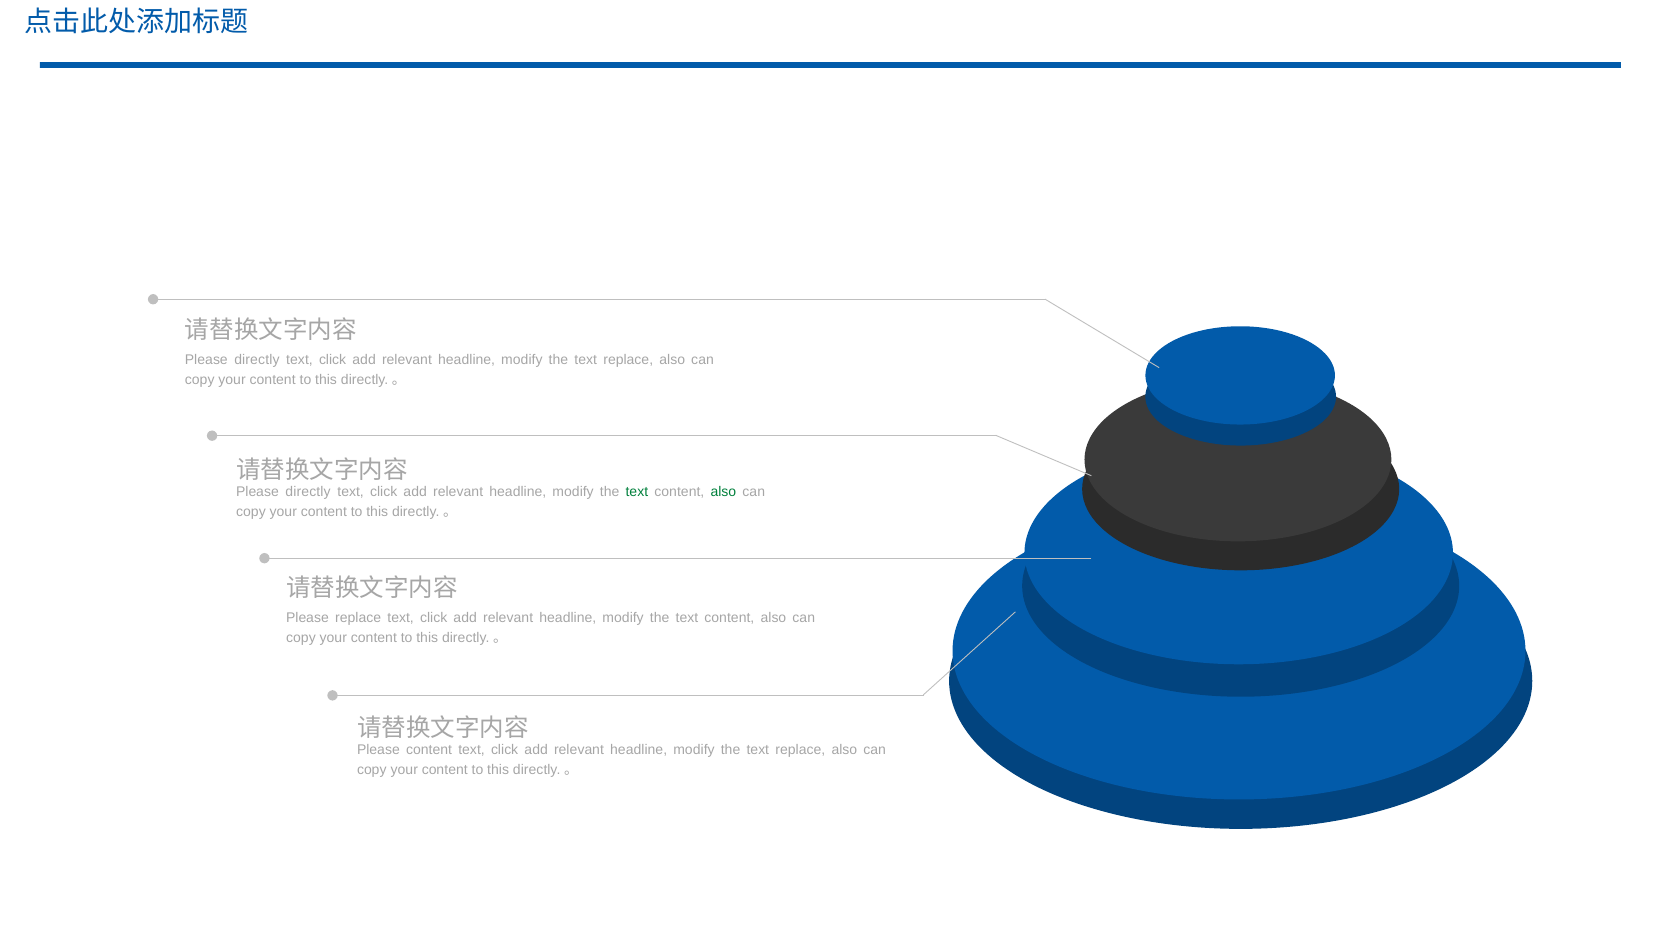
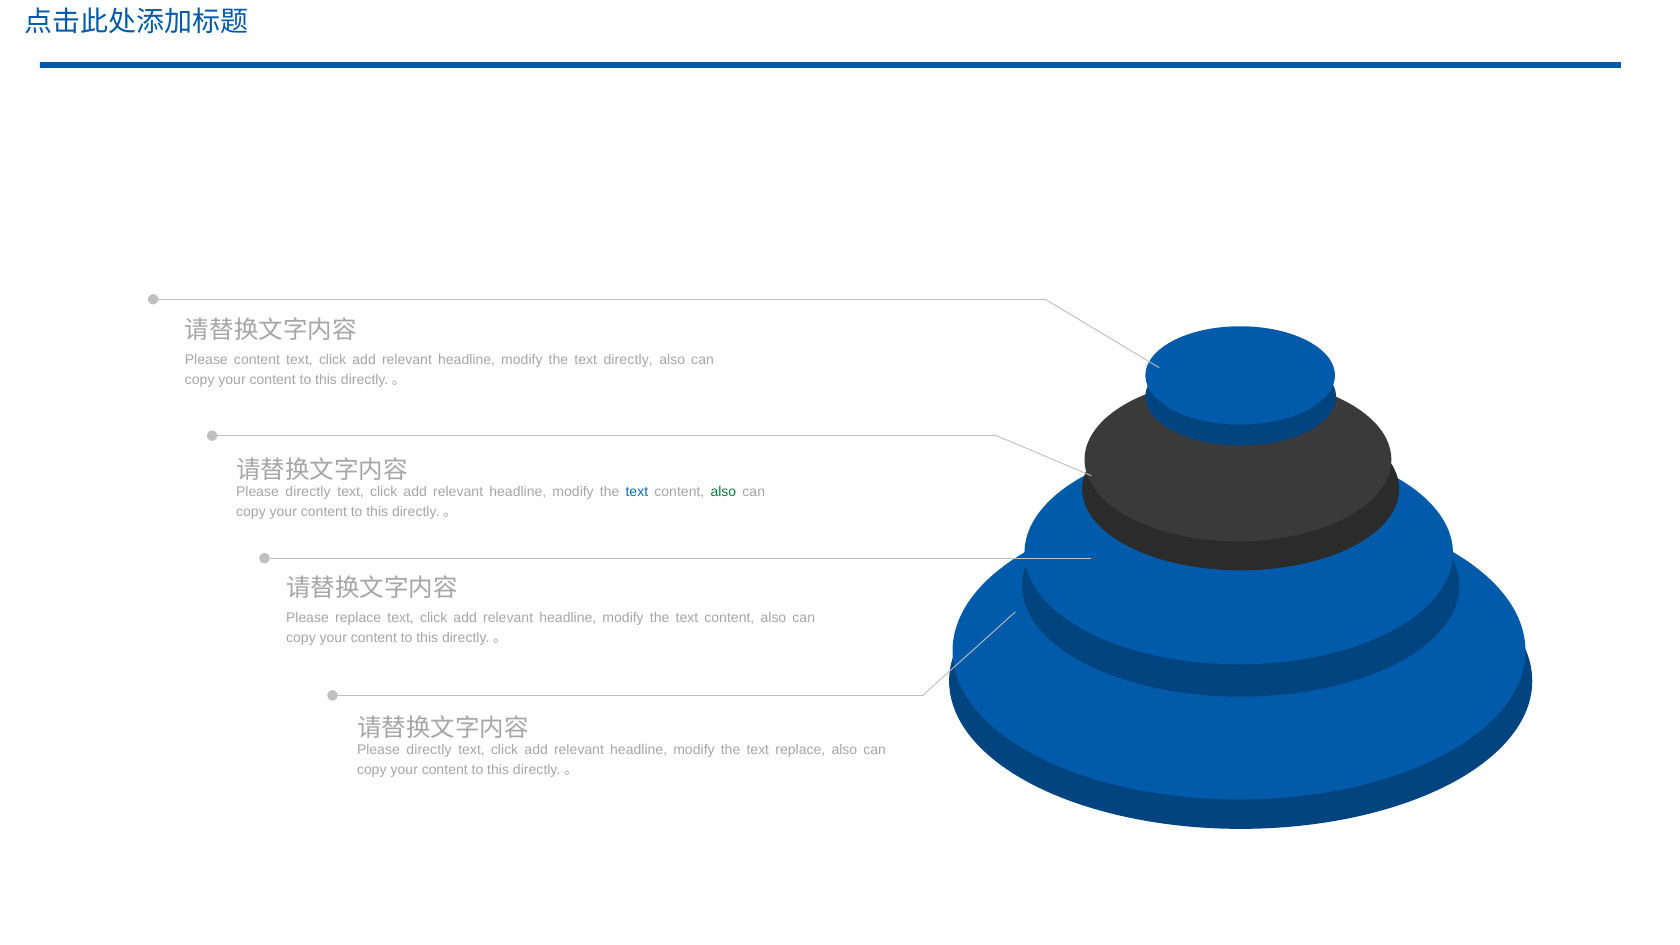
directly at (257, 360): directly -> content
replace at (628, 360): replace -> directly
text at (637, 492) colour: green -> blue
content at (429, 750): content -> directly
